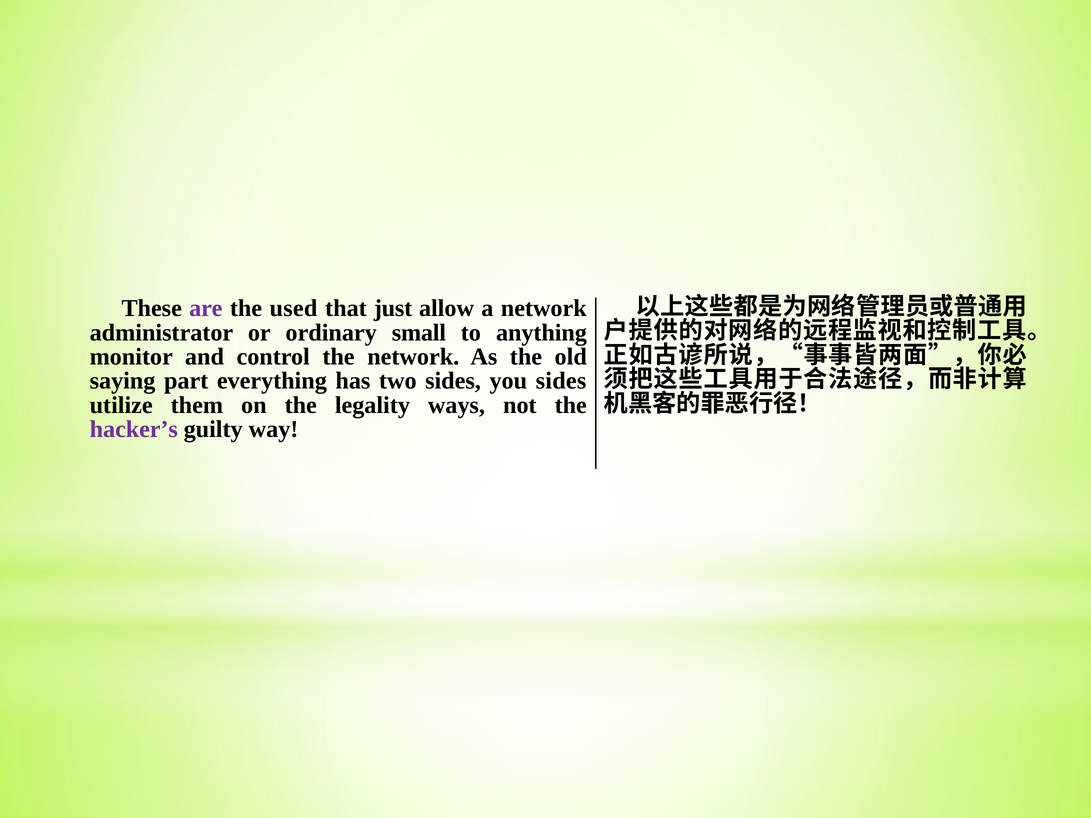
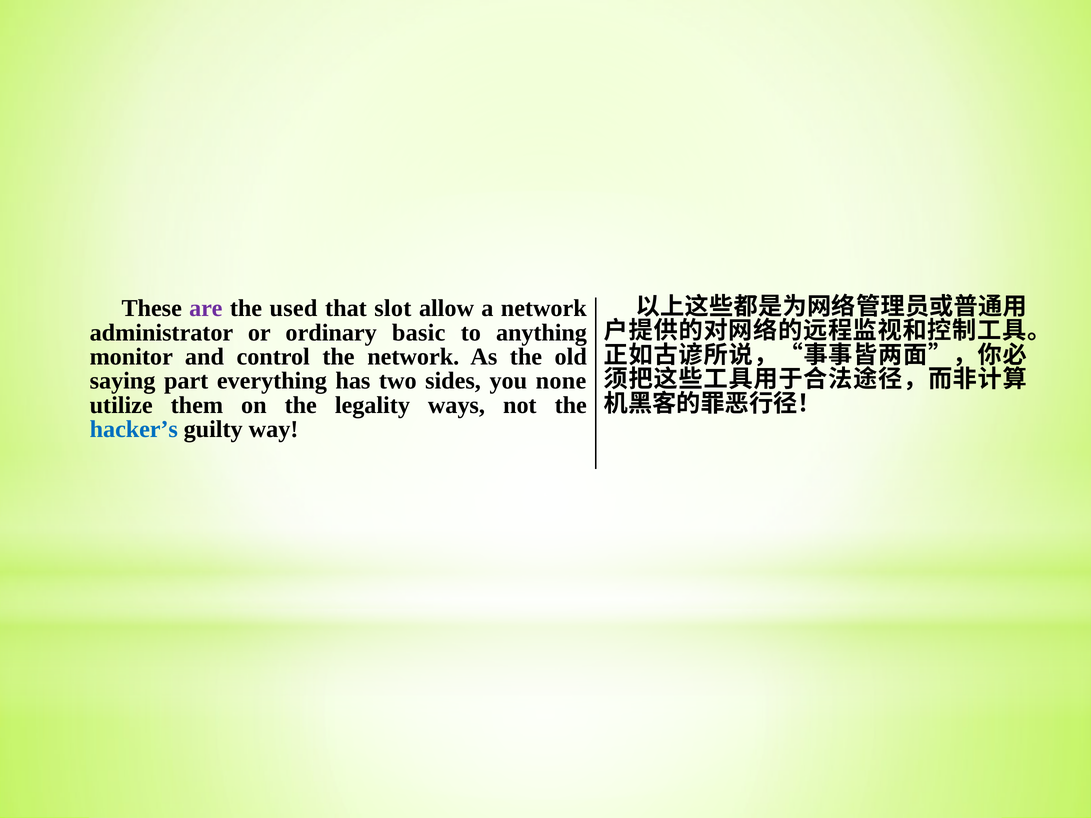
just: just -> slot
small: small -> basic
you sides: sides -> none
hacker’s colour: purple -> blue
